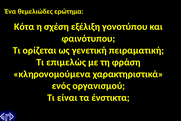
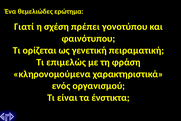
Κότα: Κότα -> Γιατί
εξέλιξη: εξέλιξη -> πρέπει
